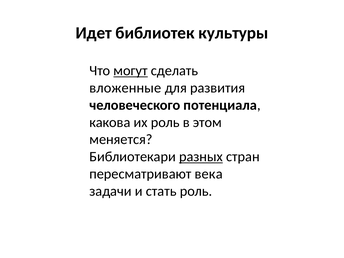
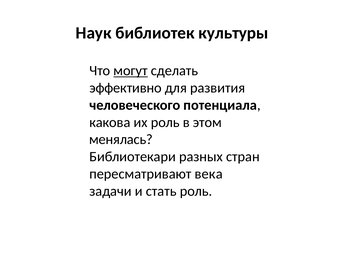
Идет: Идет -> Наук
вложенные: вложенные -> эффективно
меняется: меняется -> менялась
разных underline: present -> none
